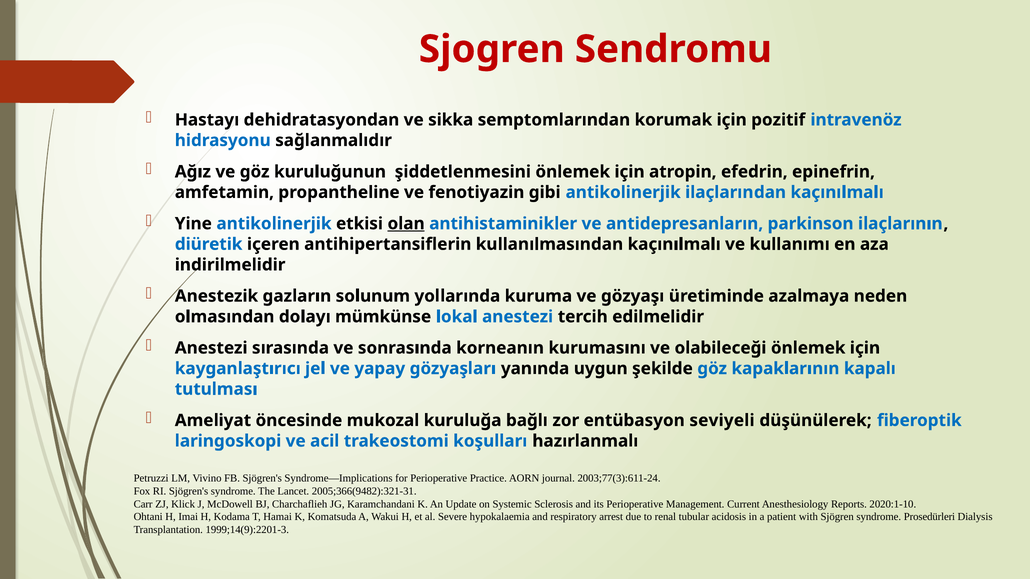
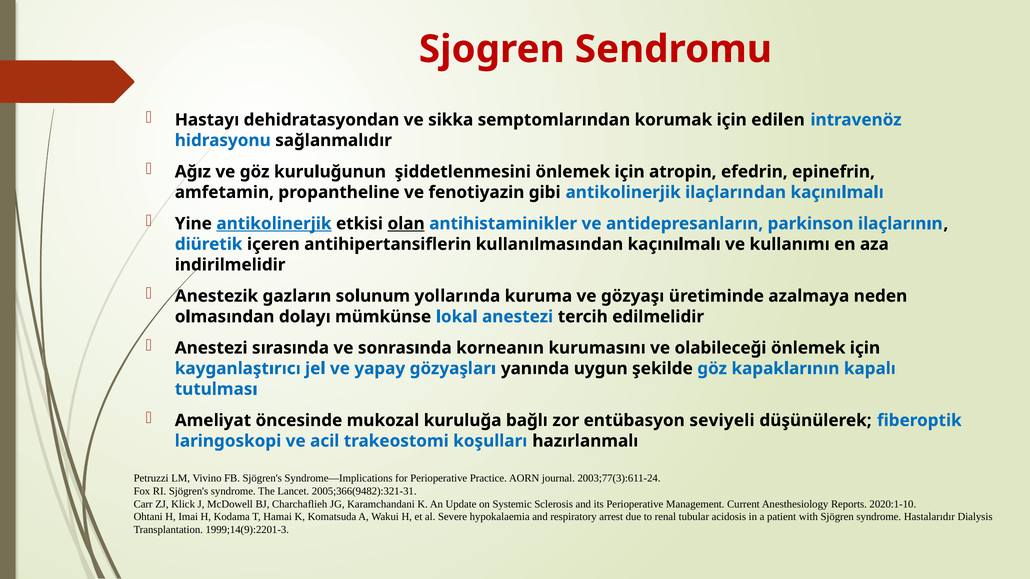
pozitif: pozitif -> edilen
antikolinerjik at (274, 224) underline: none -> present
Prosedürleri: Prosedürleri -> Hastalarıdır
